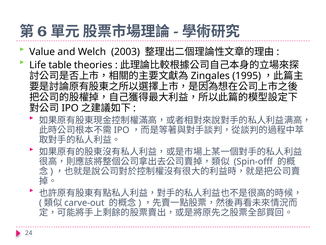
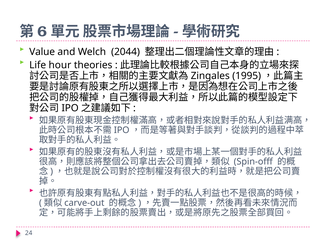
2003: 2003 -> 2044
table: table -> hour
